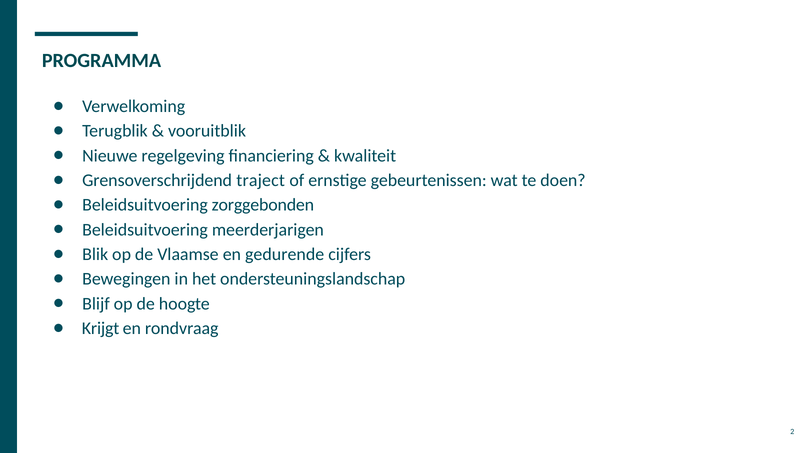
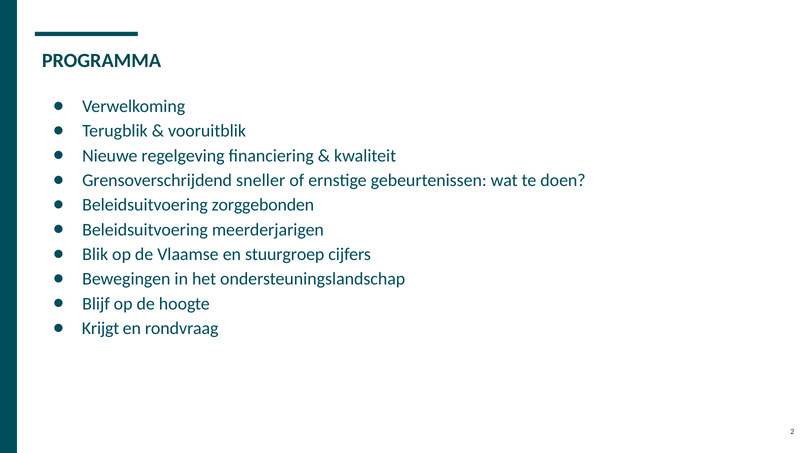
traject: traject -> sneller
gedurende: gedurende -> stuurgroep
